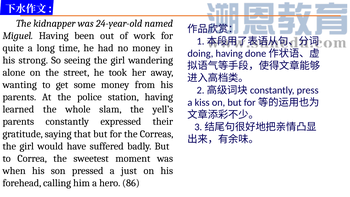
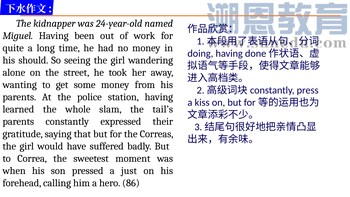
strong: strong -> should
yell’s: yell’s -> tail’s
